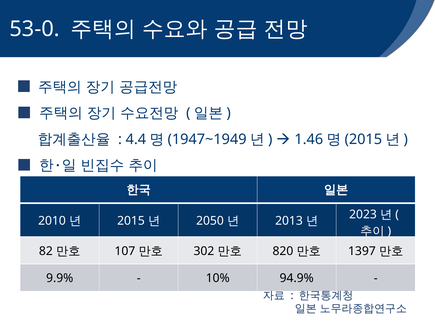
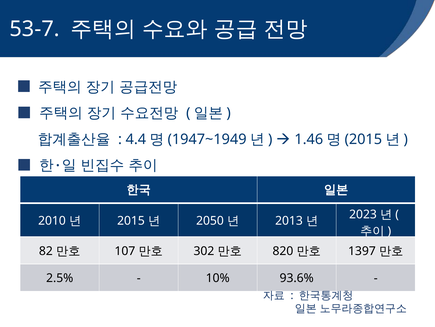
53-0: 53-0 -> 53-7
9.9%: 9.9% -> 2.5%
94.9%: 94.9% -> 93.6%
